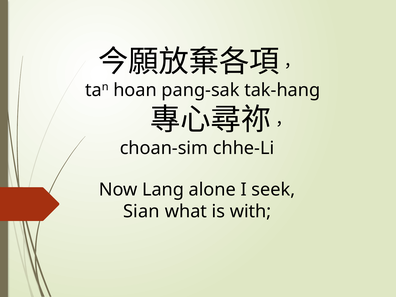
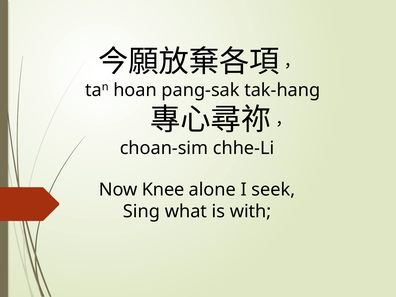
Lang: Lang -> Knee
Sian: Sian -> Sing
